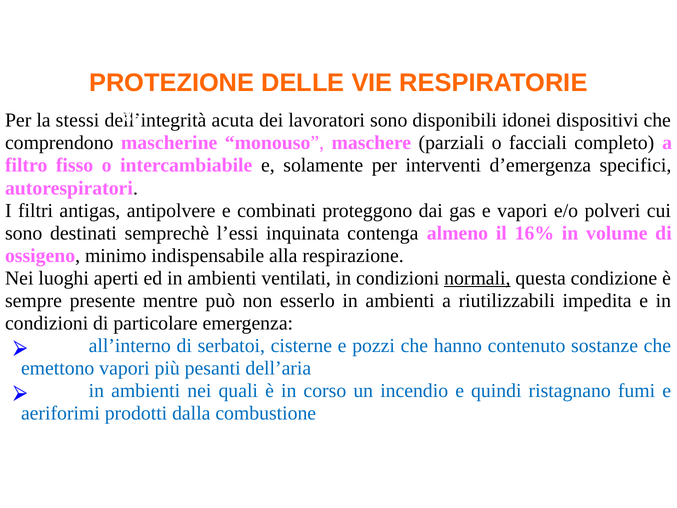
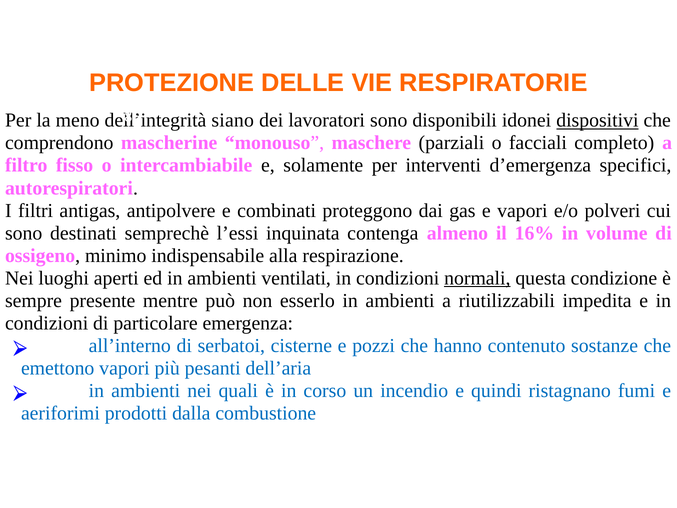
stessi: stessi -> meno
acuta: acuta -> siano
dispositivi underline: none -> present
